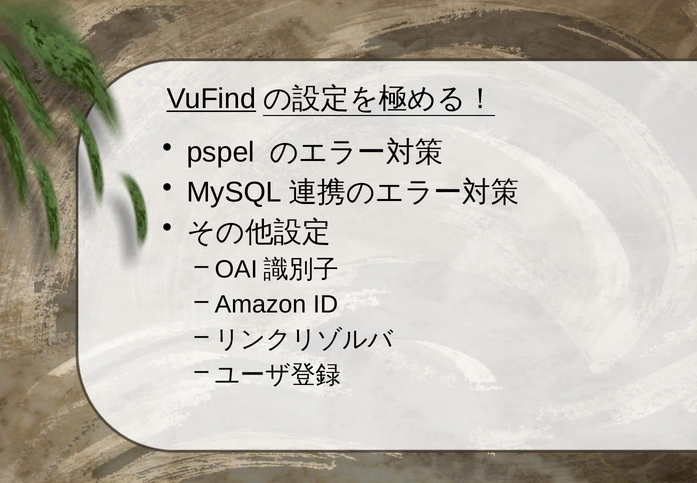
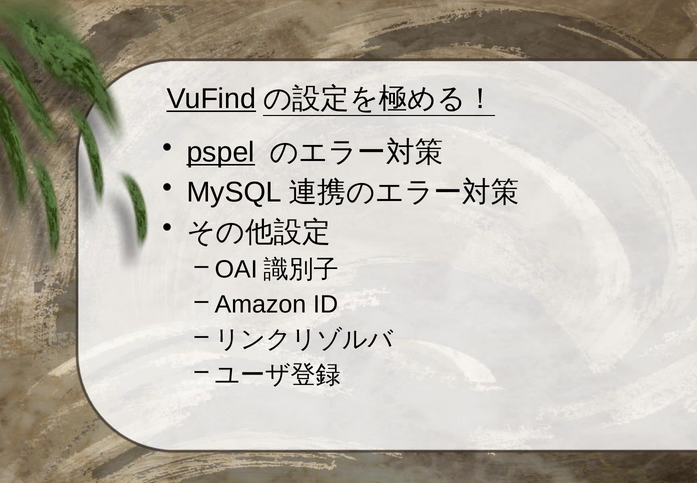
pspel underline: none -> present
